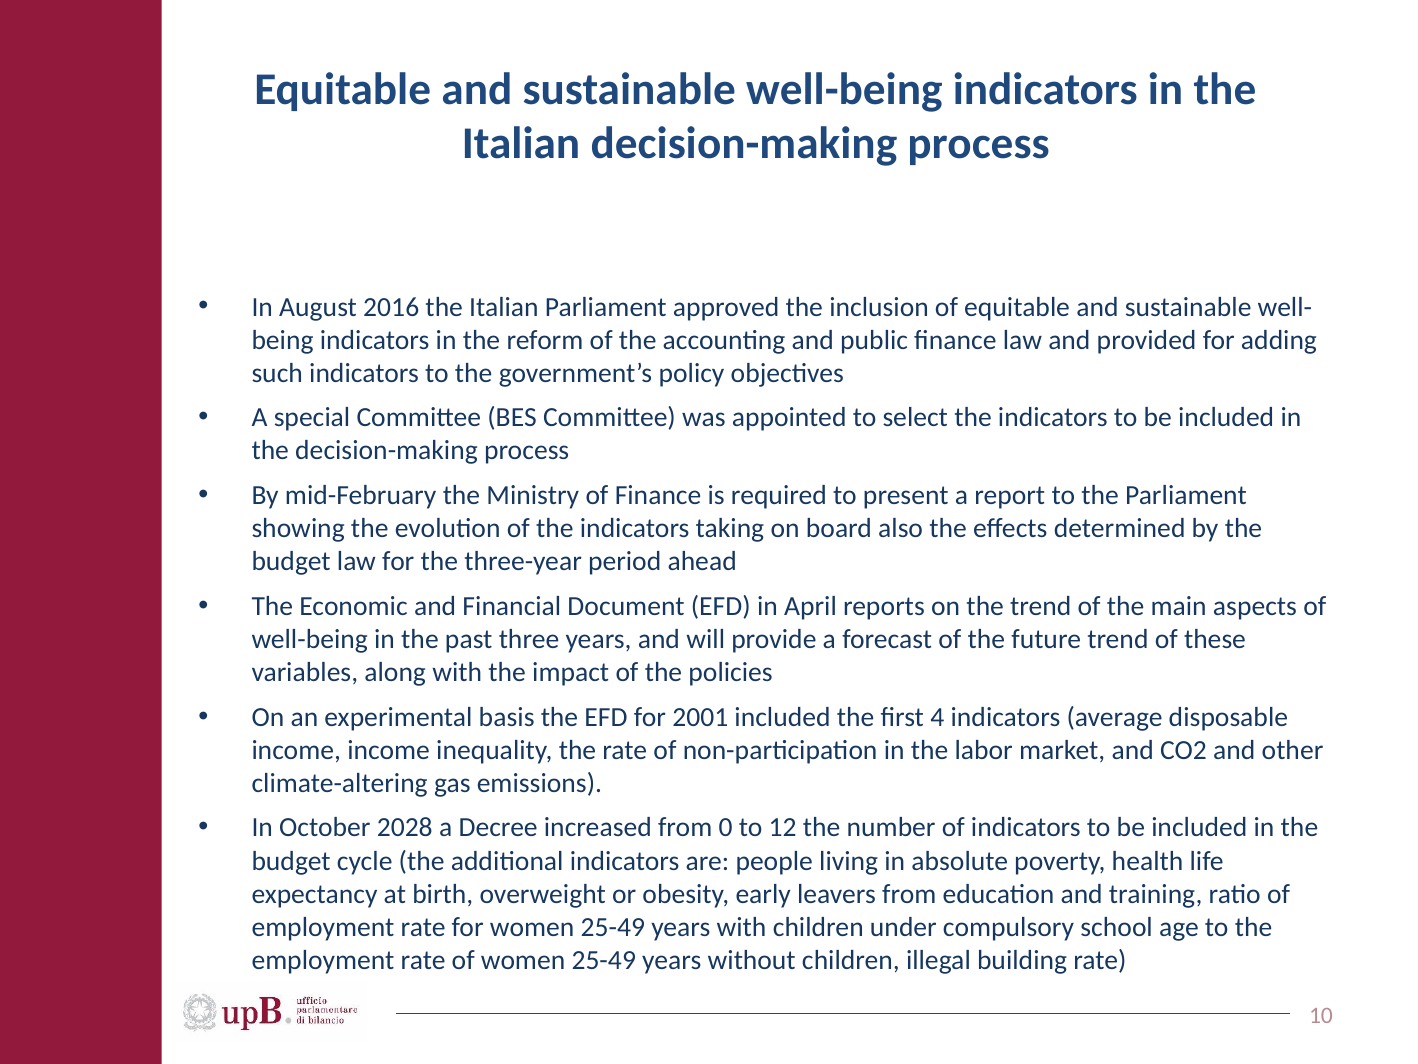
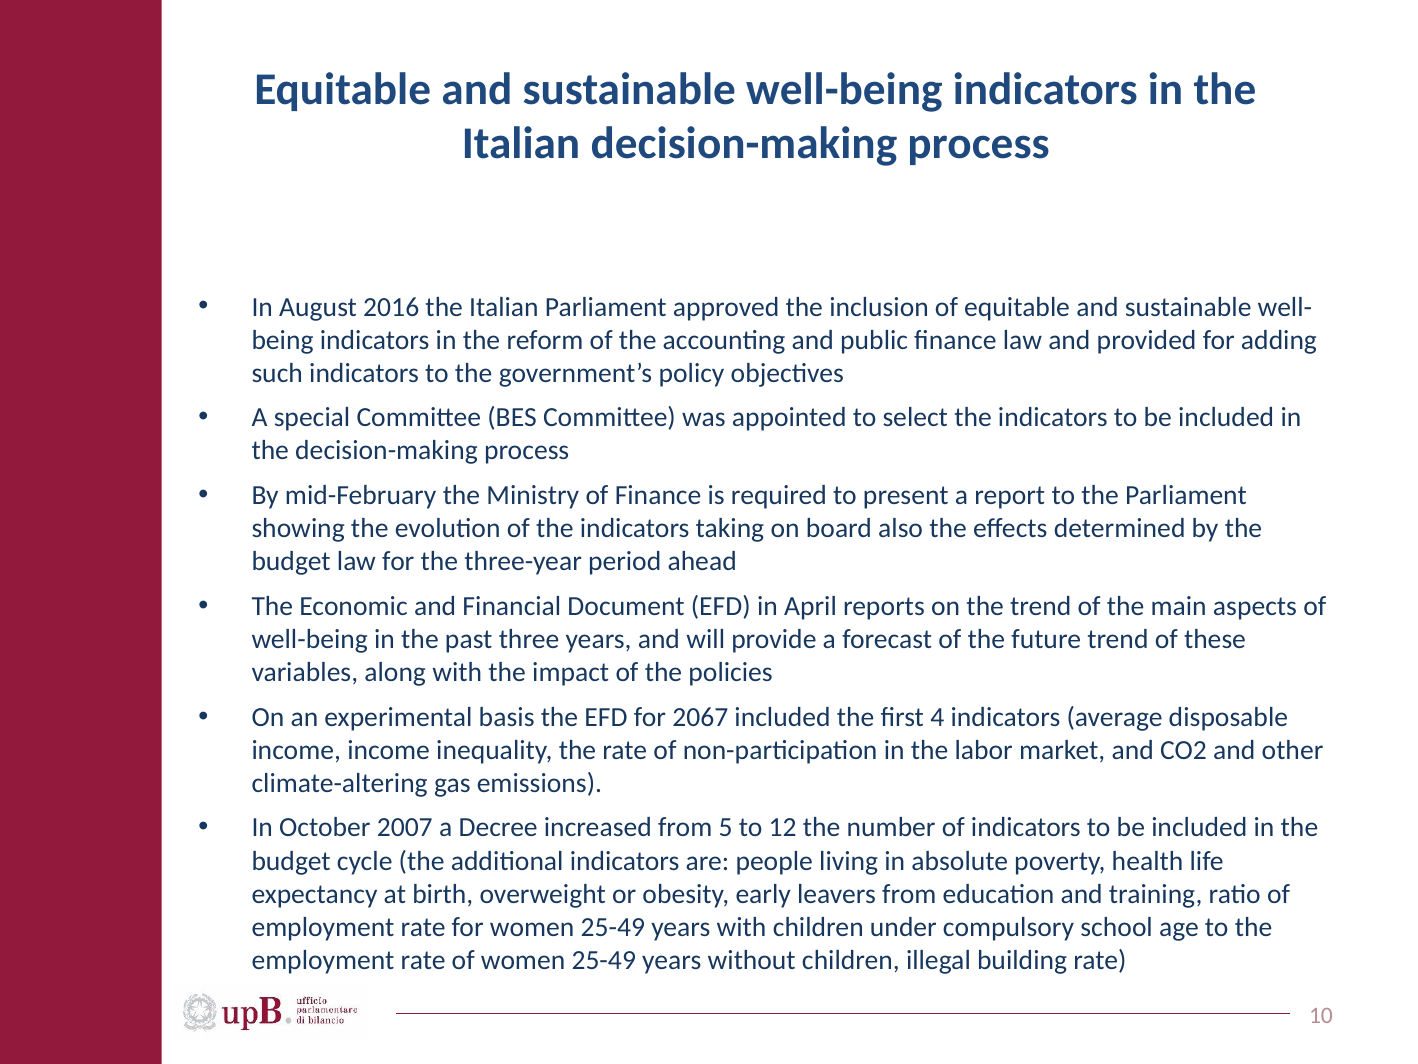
2001: 2001 -> 2067
2028: 2028 -> 2007
0: 0 -> 5
